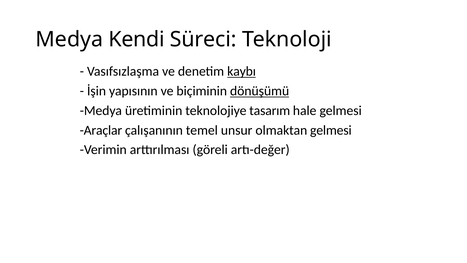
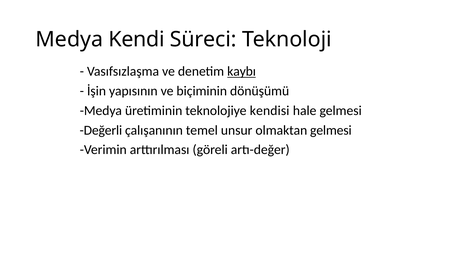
dönüşümü underline: present -> none
tasarım: tasarım -> kendisi
Araçlar: Araçlar -> Değerli
